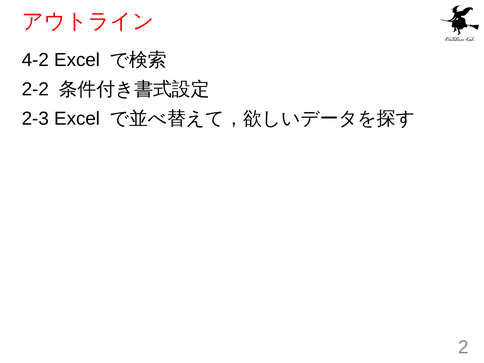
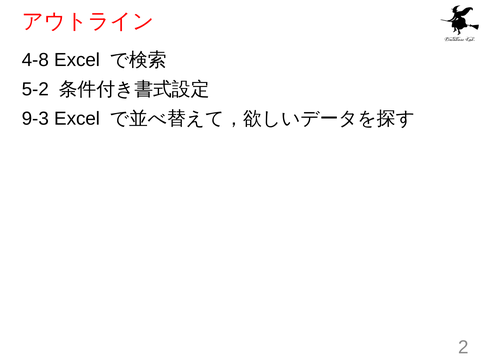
4-2: 4-2 -> 4-8
2-2: 2-2 -> 5-2
2-3: 2-3 -> 9-3
